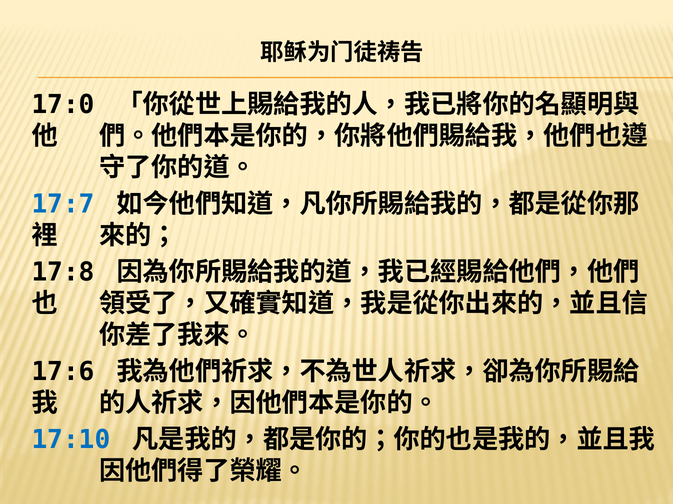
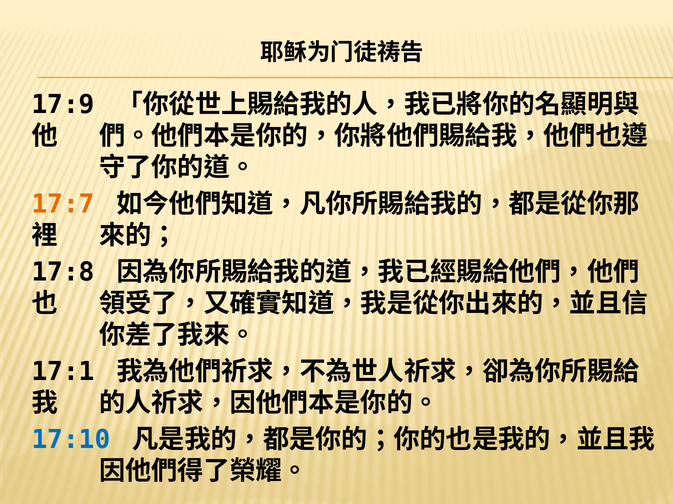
17:0: 17:0 -> 17:9
17:7 colour: blue -> orange
17:6: 17:6 -> 17:1
